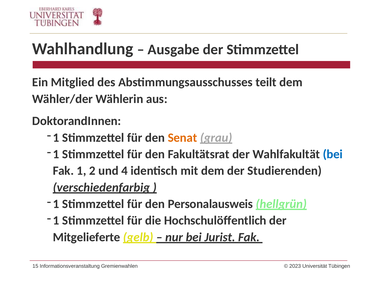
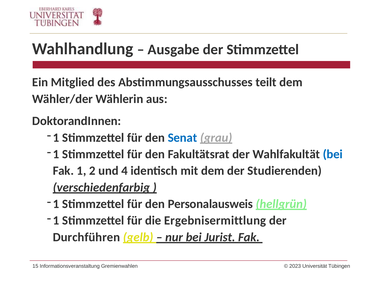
Senat colour: orange -> blue
Hochschulöffentlich: Hochschulöffentlich -> Ergebnisermittlung
Mitgelieferte: Mitgelieferte -> Durchführen
